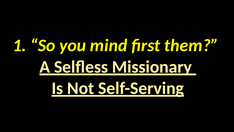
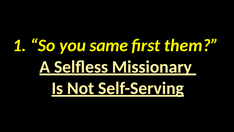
mind: mind -> same
